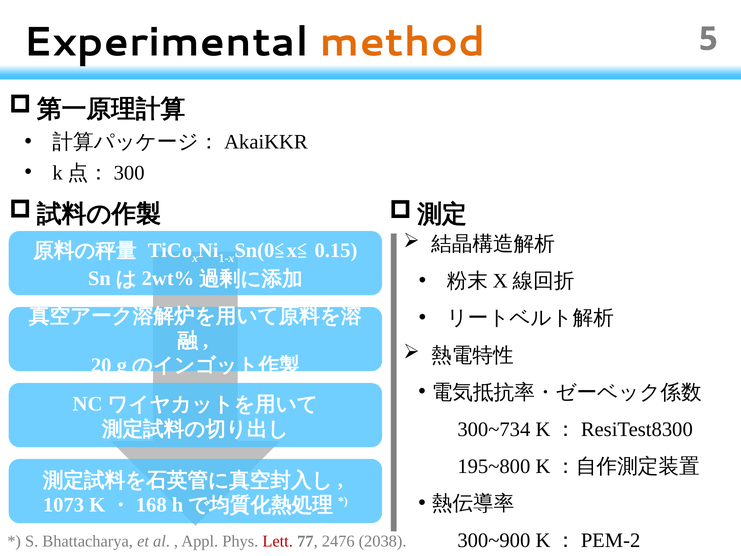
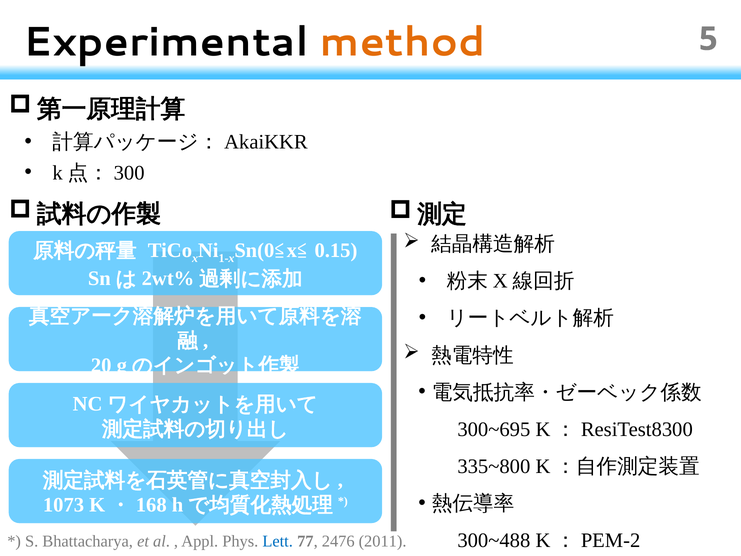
300~734: 300~734 -> 300~695
195~800: 195~800 -> 335~800
300~900: 300~900 -> 300~488
Lett colour: red -> blue
2038: 2038 -> 2011
